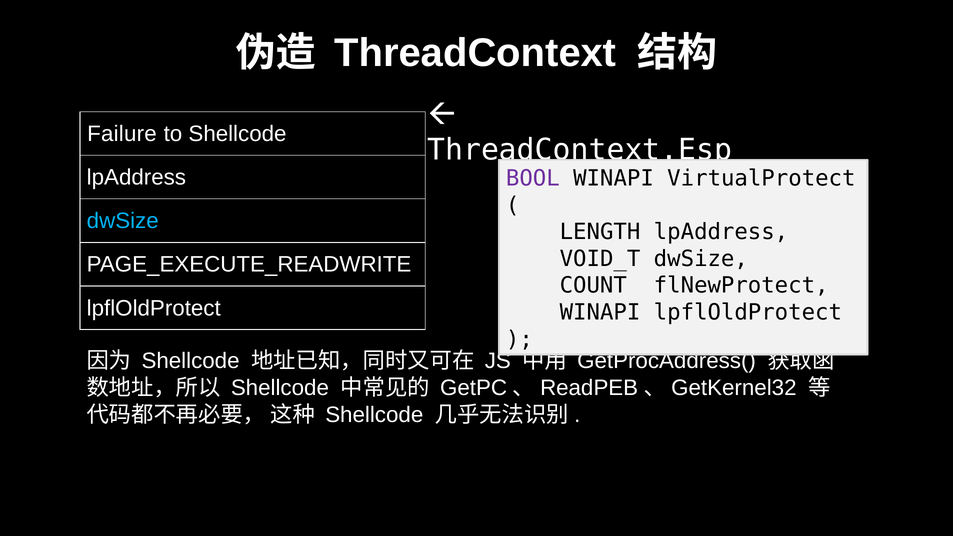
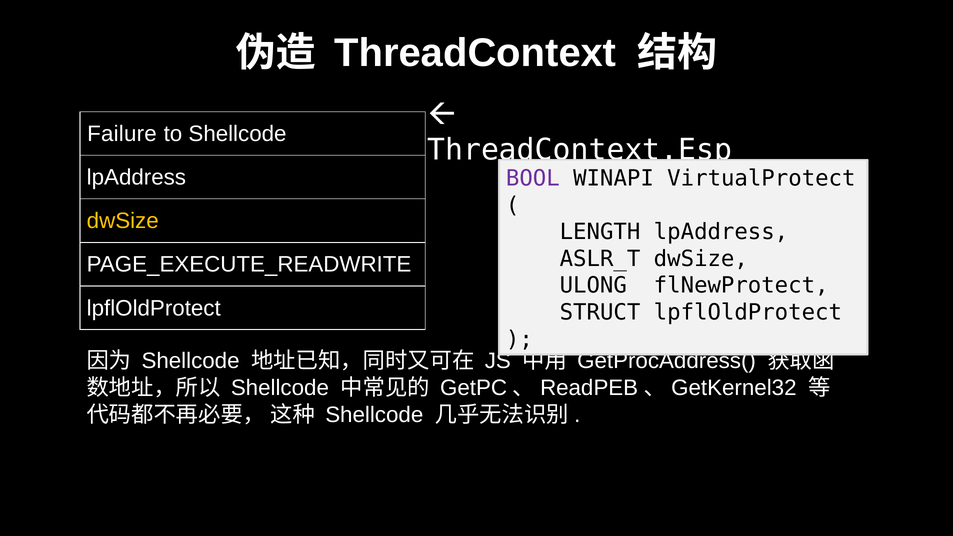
dwSize at (123, 221) colour: light blue -> yellow
VOID_T: VOID_T -> ASLR_T
COUNT: COUNT -> ULONG
WINAPI at (600, 312): WINAPI -> STRUCT
